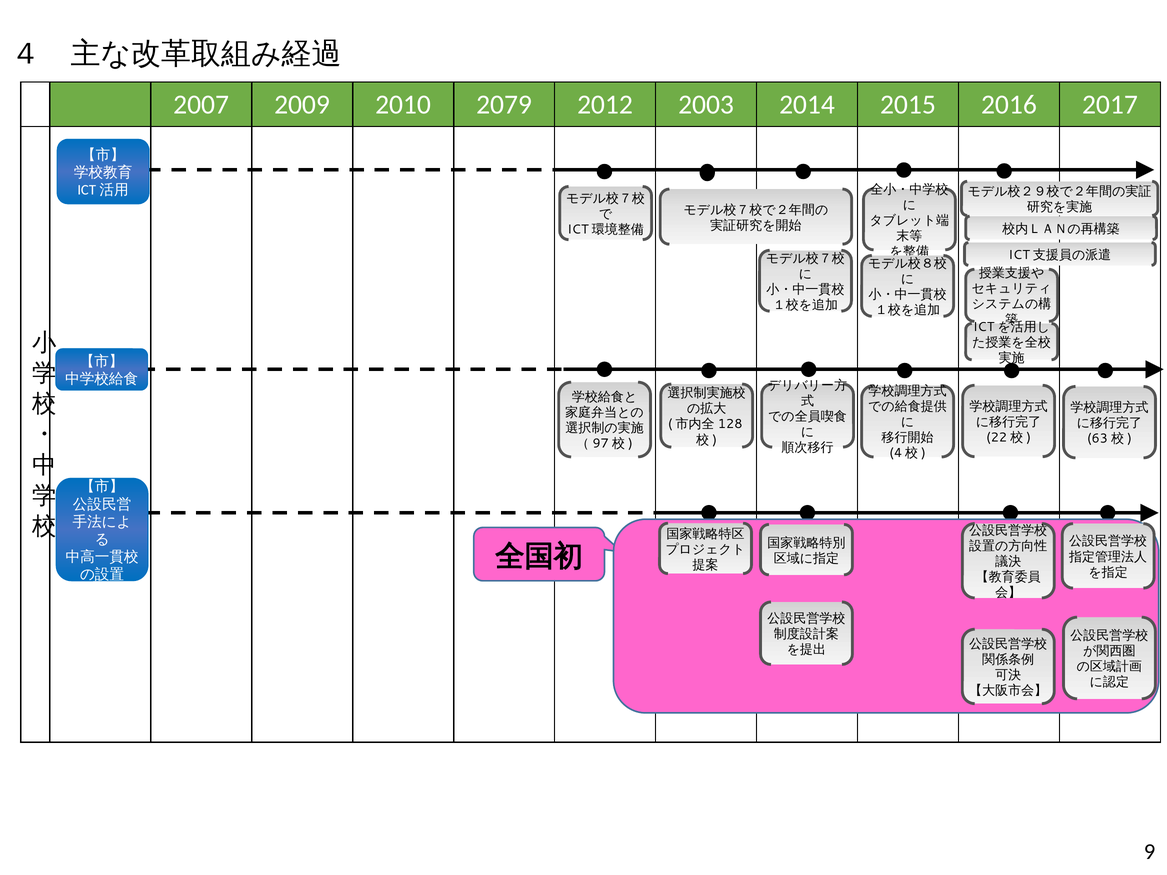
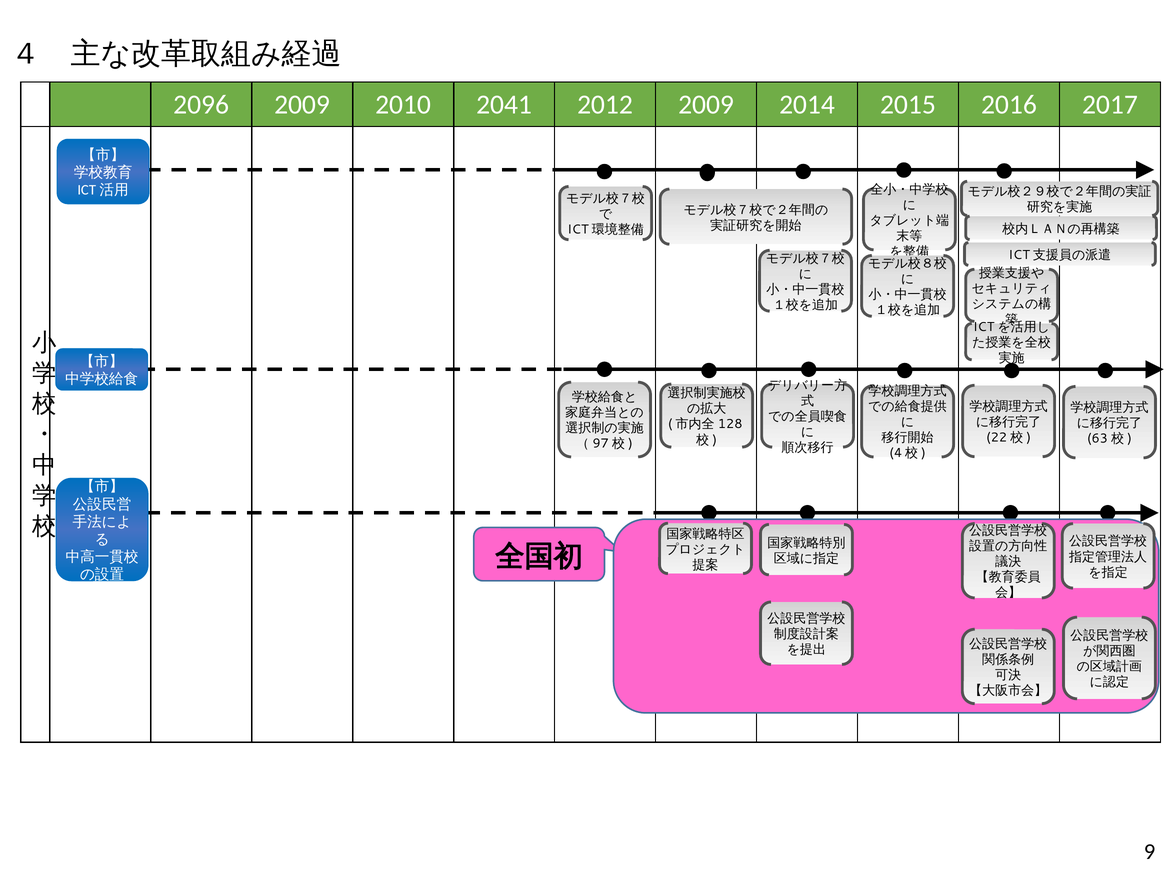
2007: 2007 -> 2096
2079: 2079 -> 2041
2012 2003: 2003 -> 2009
